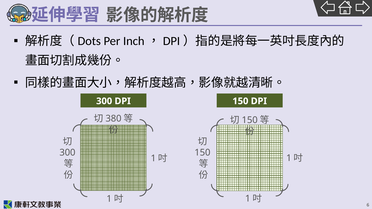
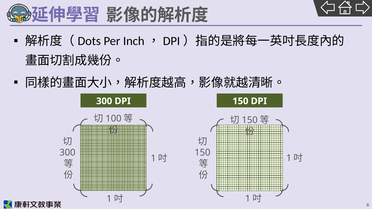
380: 380 -> 100
